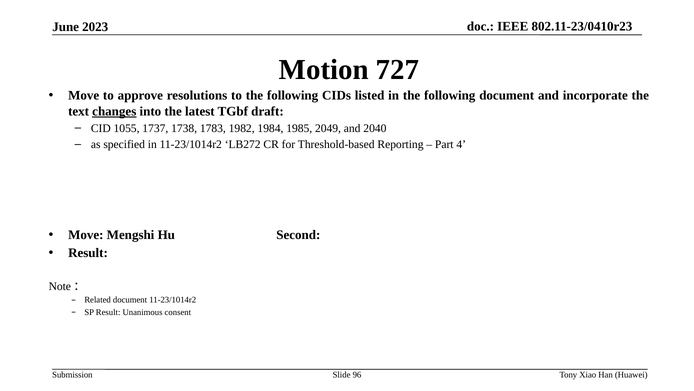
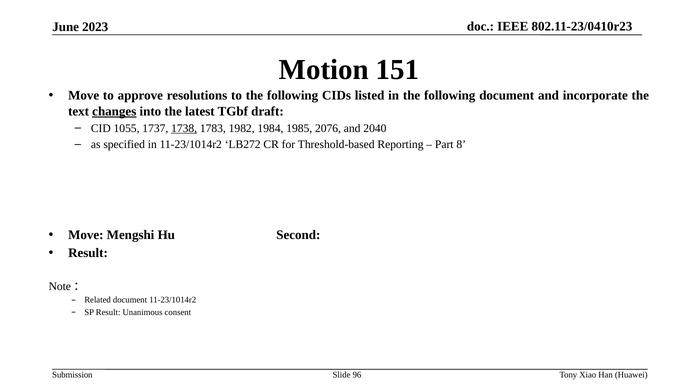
727: 727 -> 151
1738 underline: none -> present
2049: 2049 -> 2076
4: 4 -> 8
